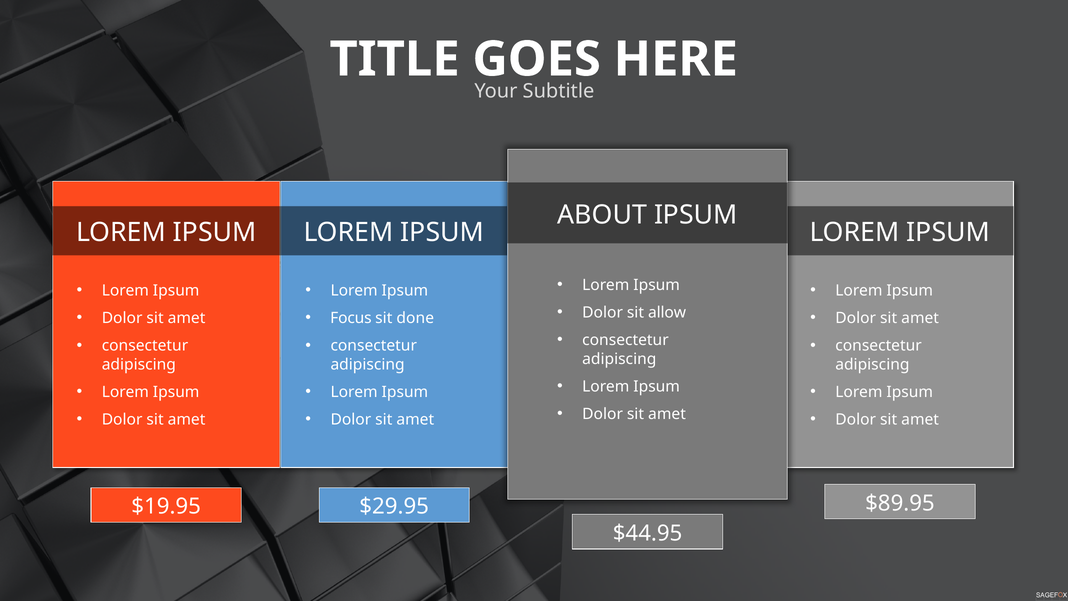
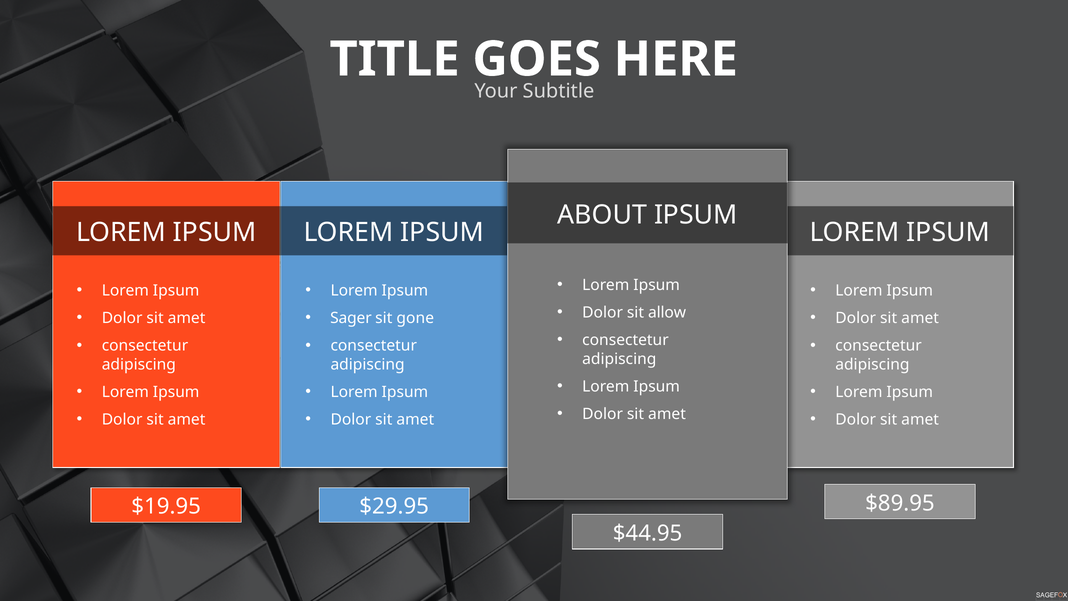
Focus: Focus -> Sager
done: done -> gone
